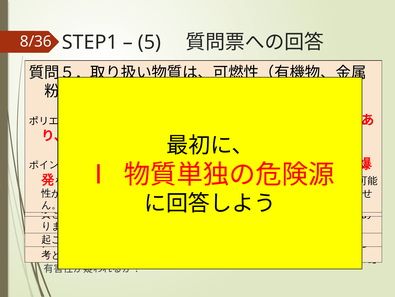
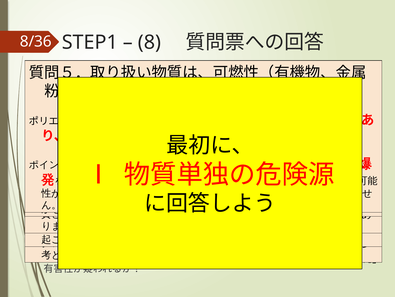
5: 5 -> 8
